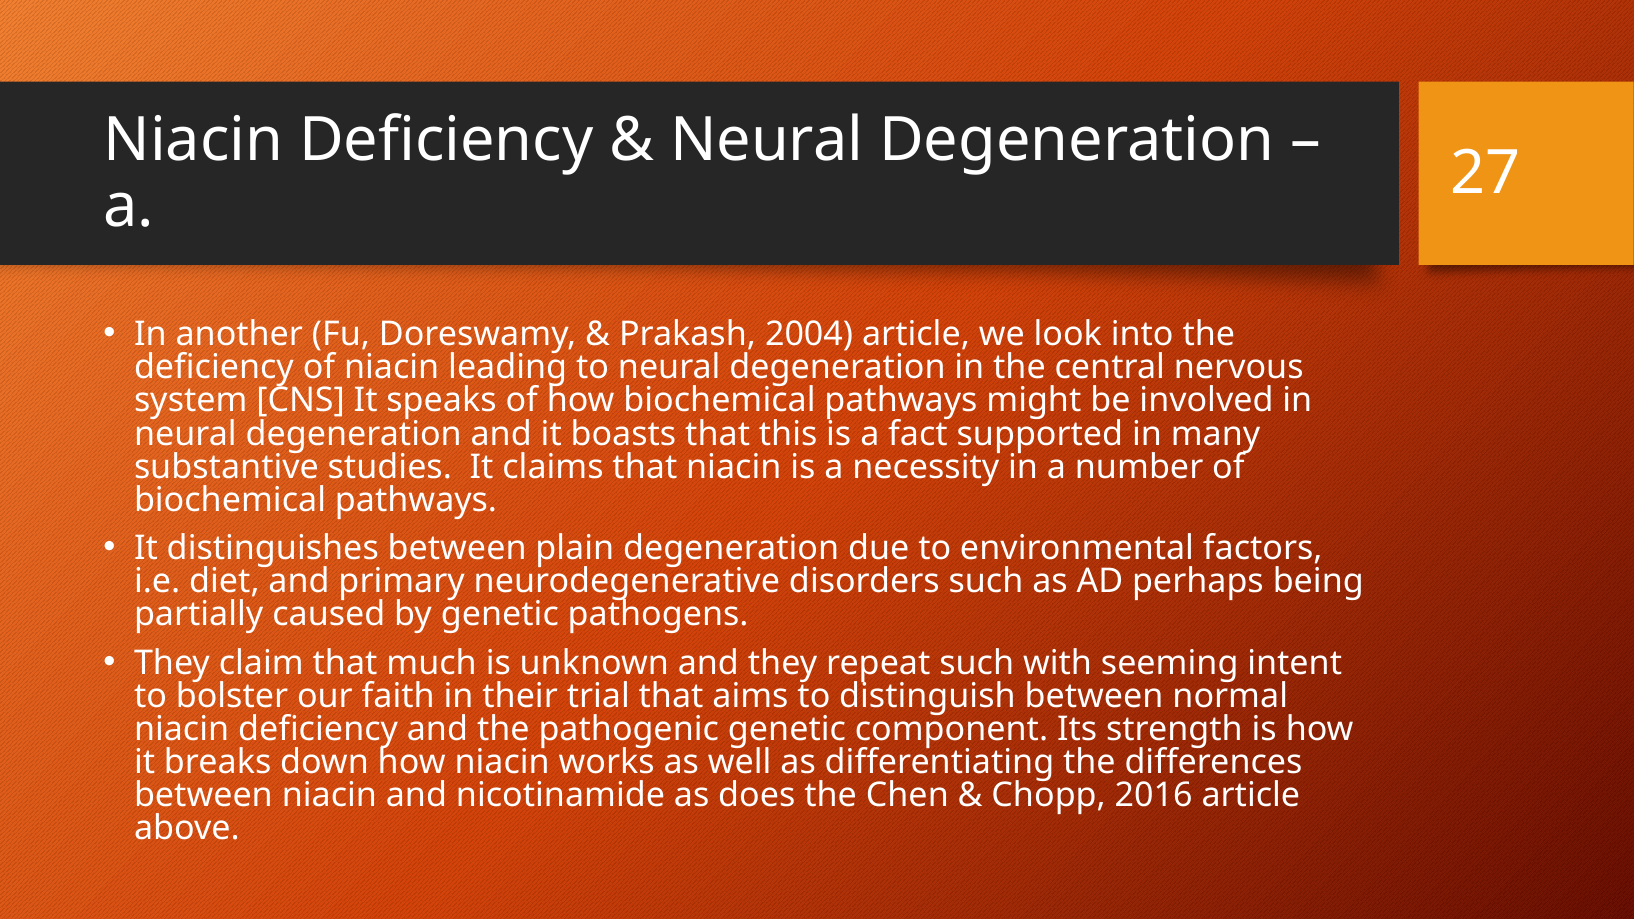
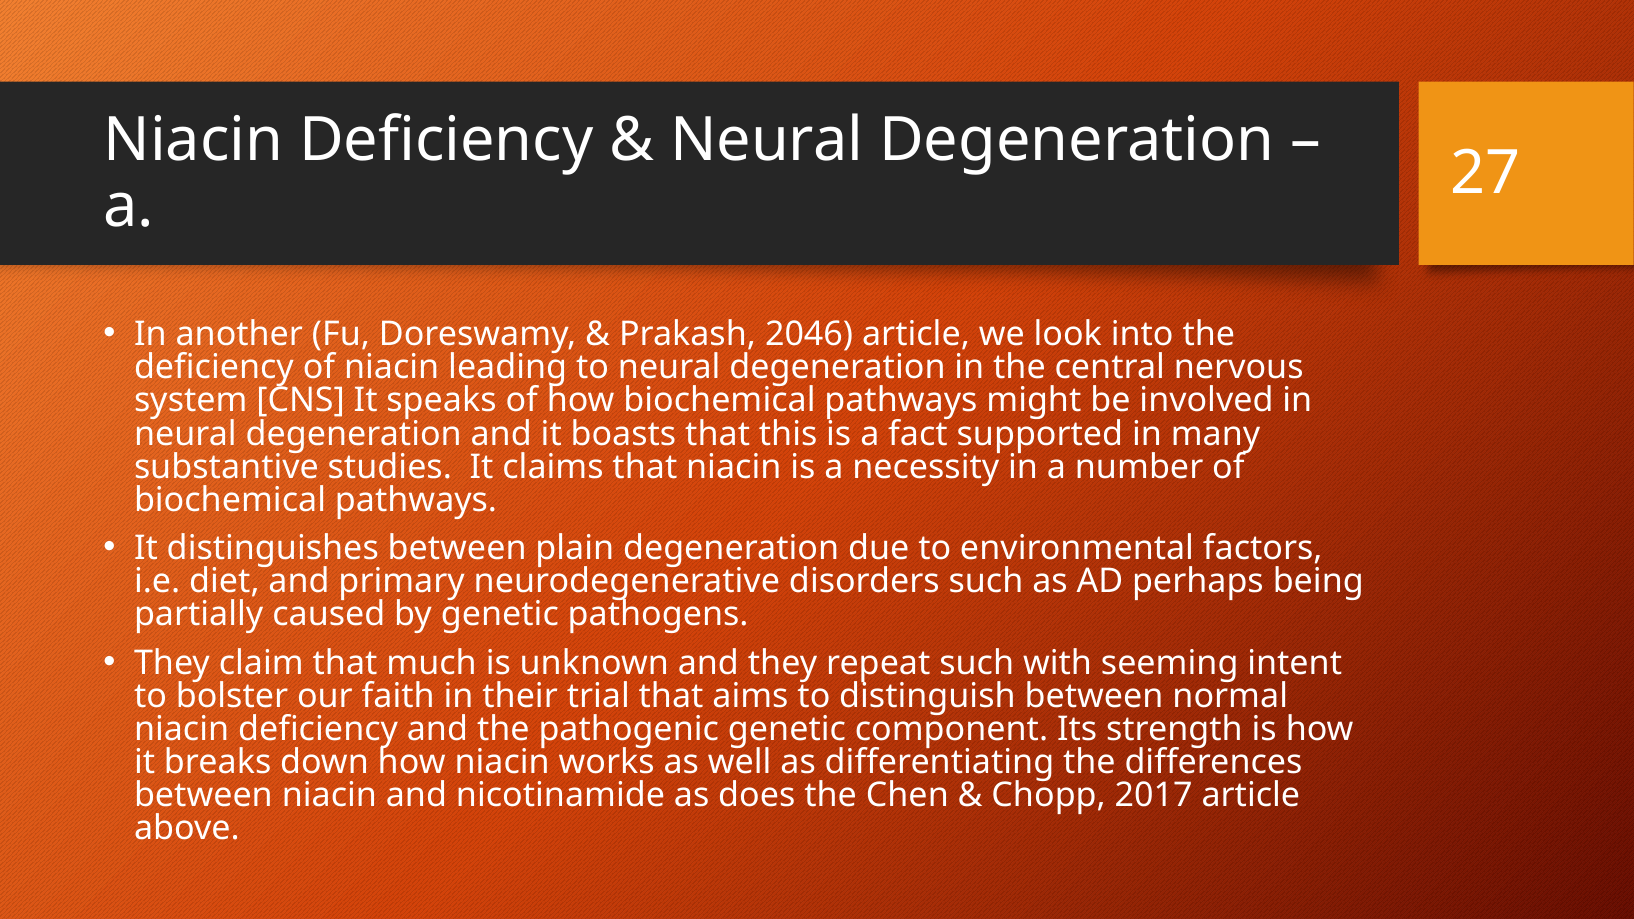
2004: 2004 -> 2046
2016: 2016 -> 2017
